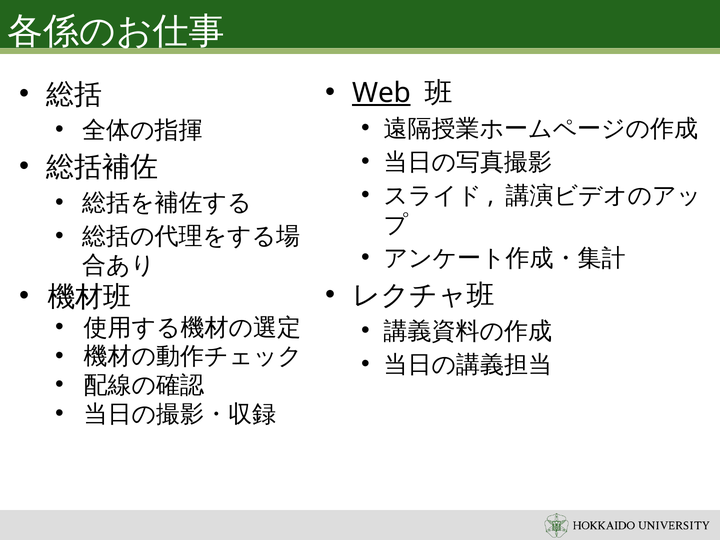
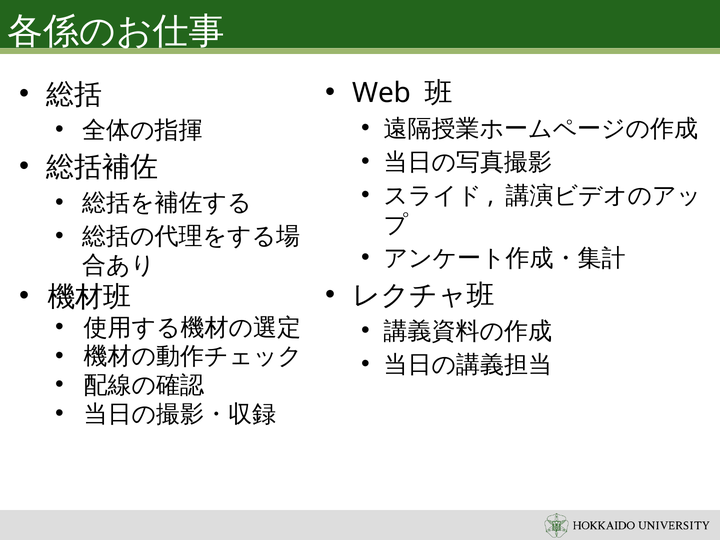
Web underline: present -> none
